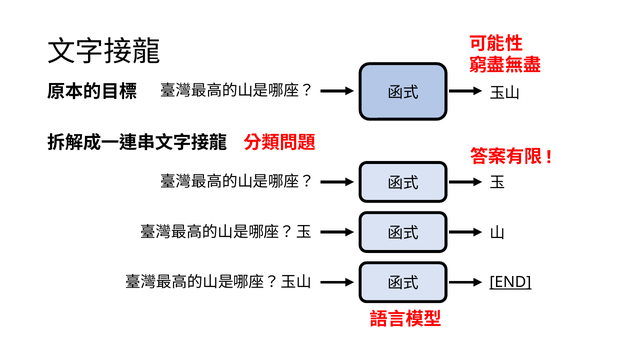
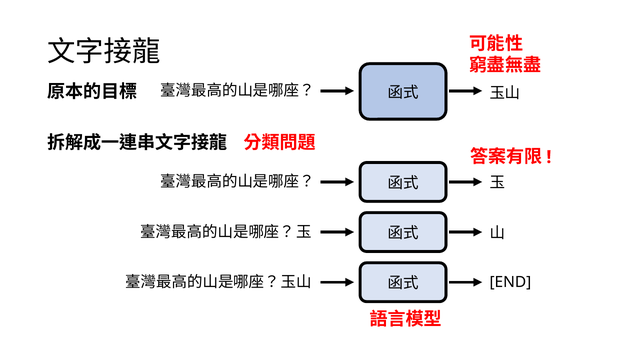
END underline: present -> none
